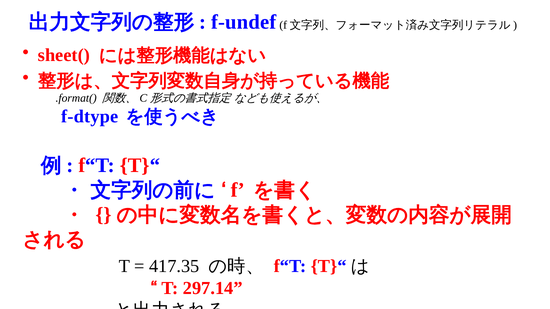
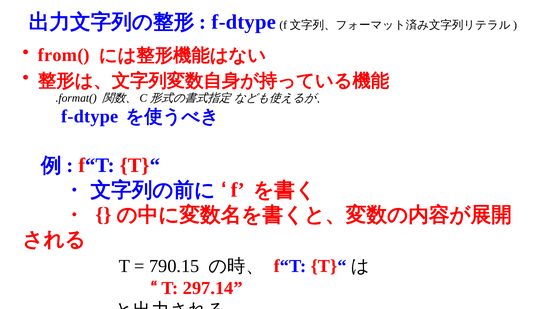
f-undef at (244, 22): f-undef -> f-dtype
sheet(: sheet( -> from(
417.35: 417.35 -> 790.15
